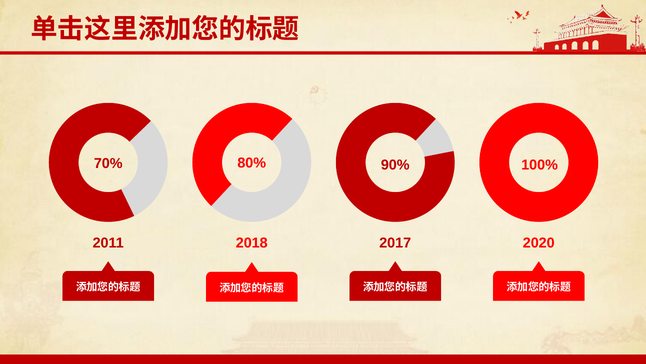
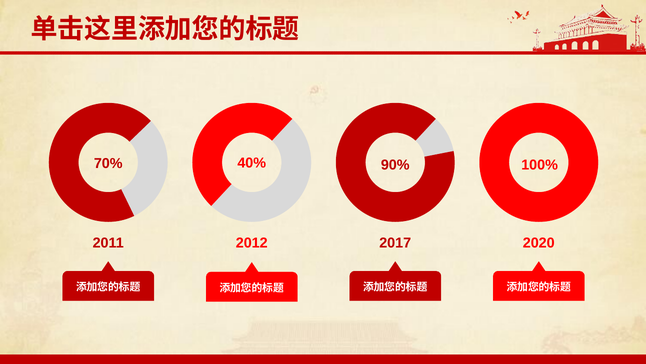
80%: 80% -> 40%
2018: 2018 -> 2012
